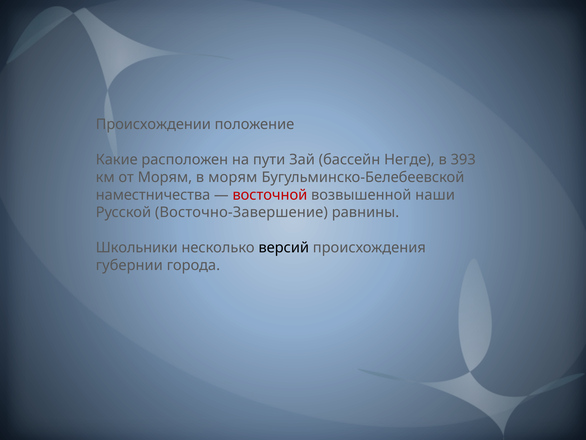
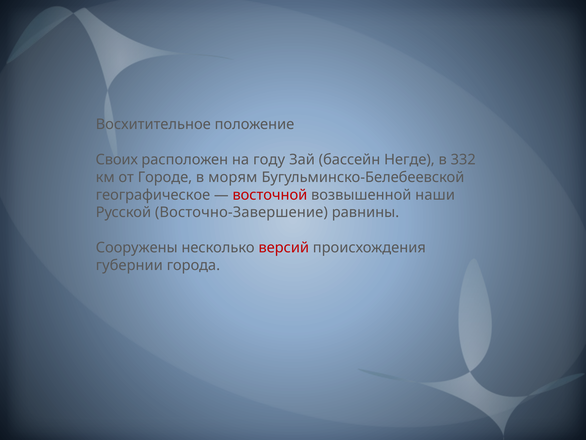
Происхождении: Происхождении -> Восхитительное
Какие: Какие -> Своих
пути: пути -> году
393: 393 -> 332
от Морям: Морям -> Городе
наместничества: наместничества -> географическое
Школьники: Школьники -> Сооружены
версий colour: black -> red
